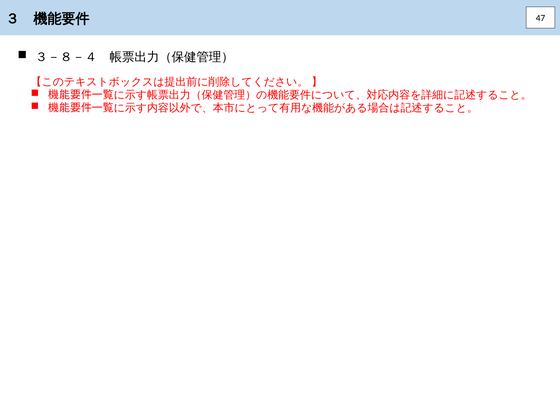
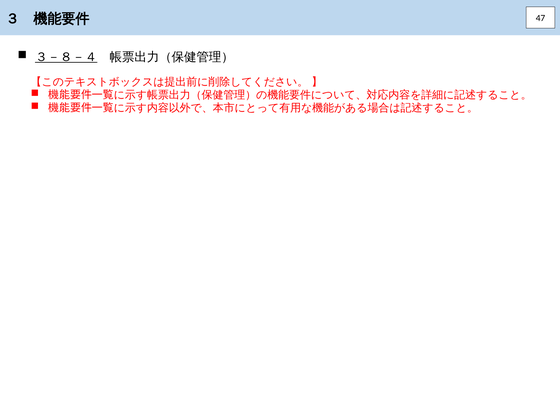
３－８－４ underline: none -> present
